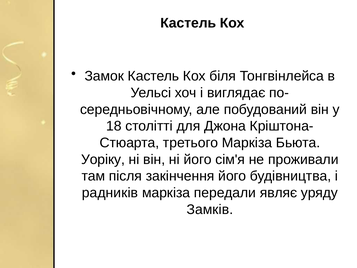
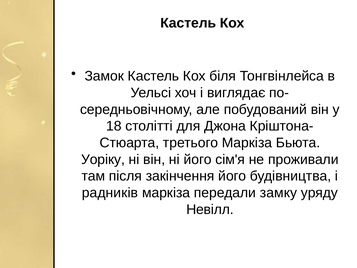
являє: являє -> замку
Замків: Замків -> Невілл
